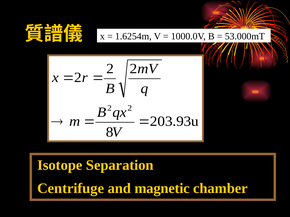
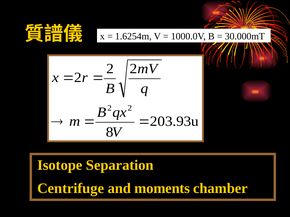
53.000mT: 53.000mT -> 30.000mT
magnetic: magnetic -> moments
